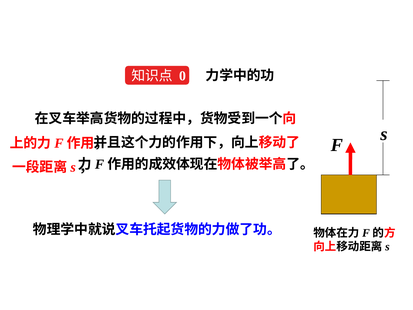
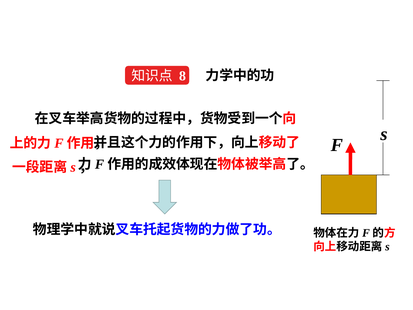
0: 0 -> 8
